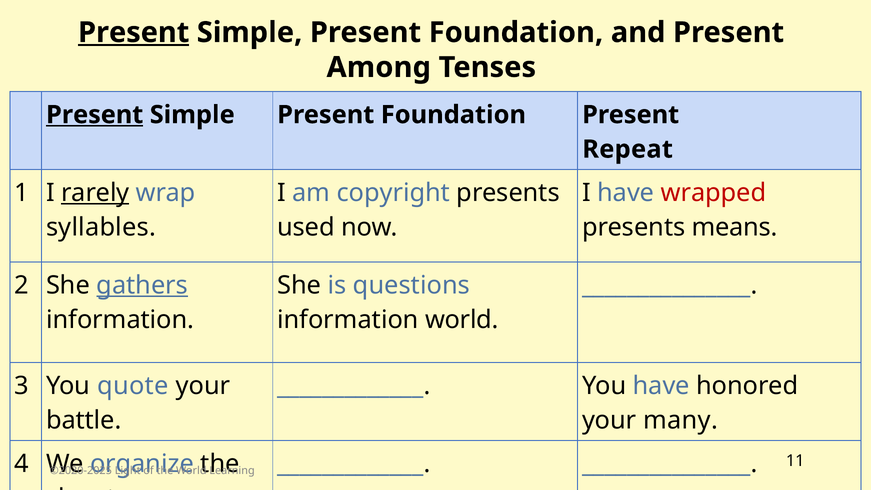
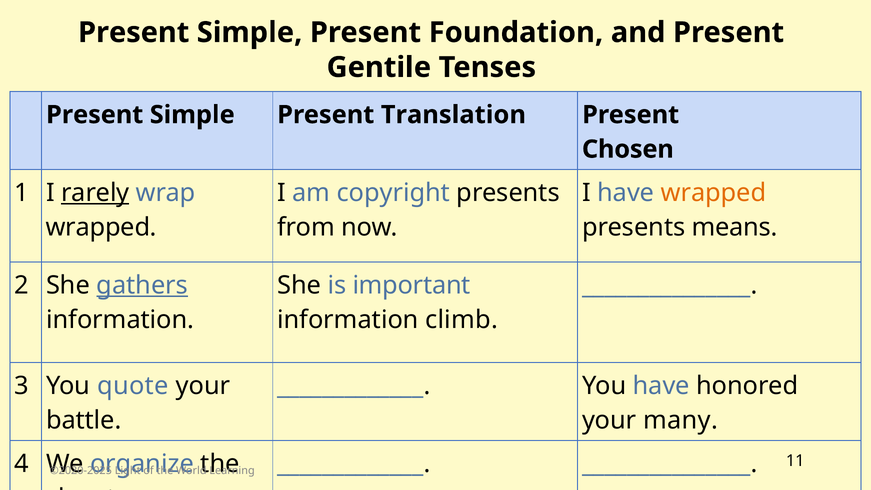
Present at (134, 32) underline: present -> none
Among: Among -> Gentile
Present at (95, 115) underline: present -> none
Foundation at (453, 115): Foundation -> Translation
Repeat: Repeat -> Chosen
wrapped at (714, 193) colour: red -> orange
syllables at (101, 227): syllables -> wrapped
used: used -> from
questions: questions -> important
information world: world -> climb
